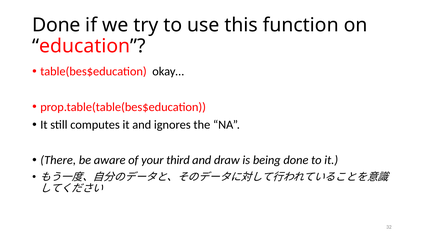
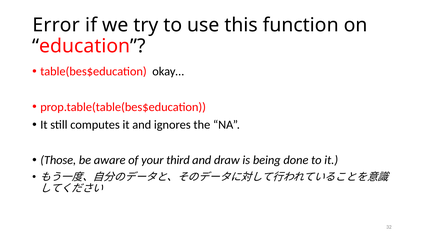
Done at (56, 25): Done -> Error
There: There -> Those
